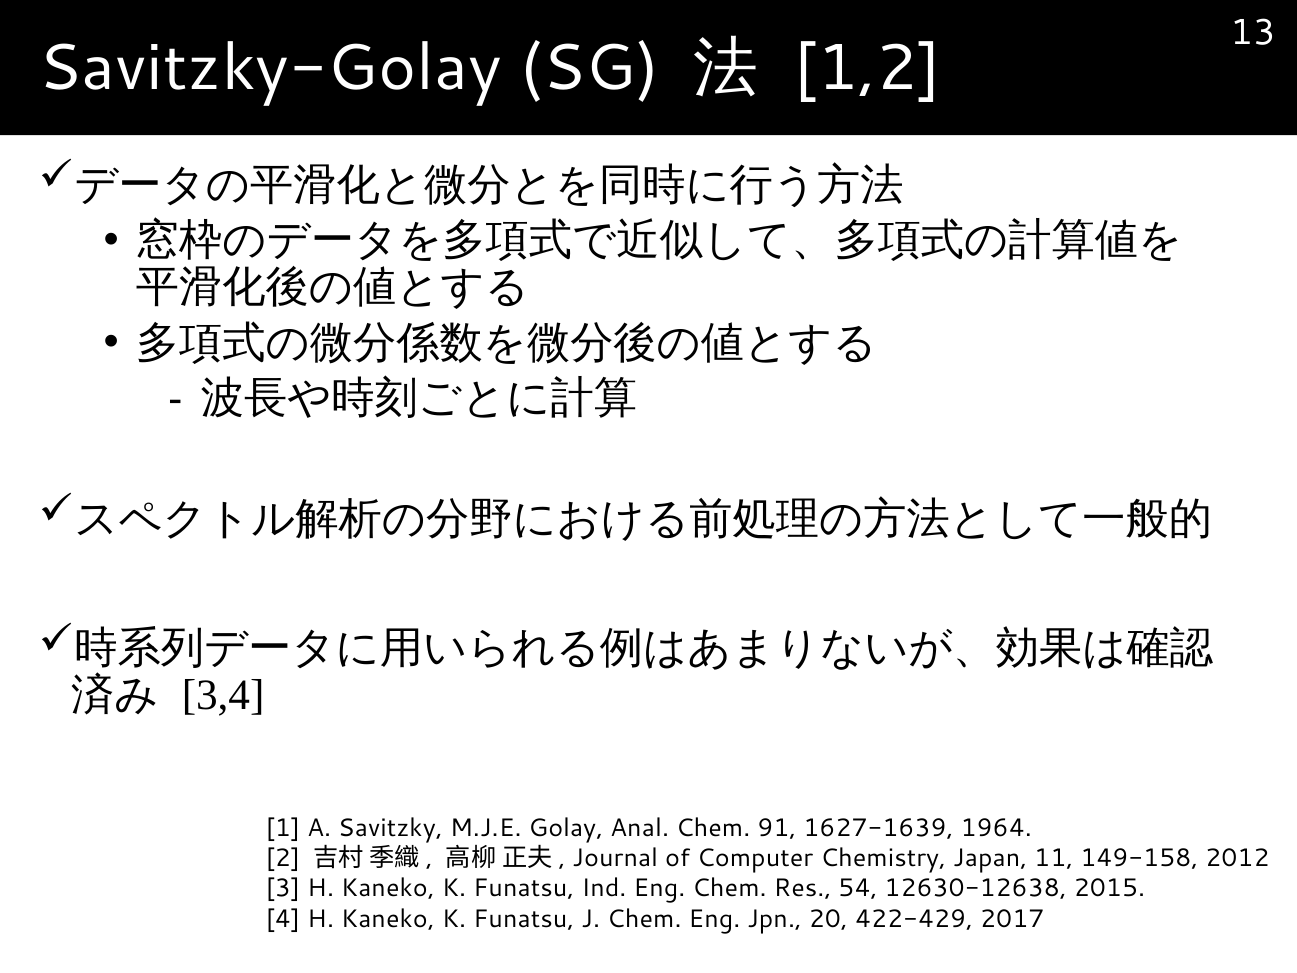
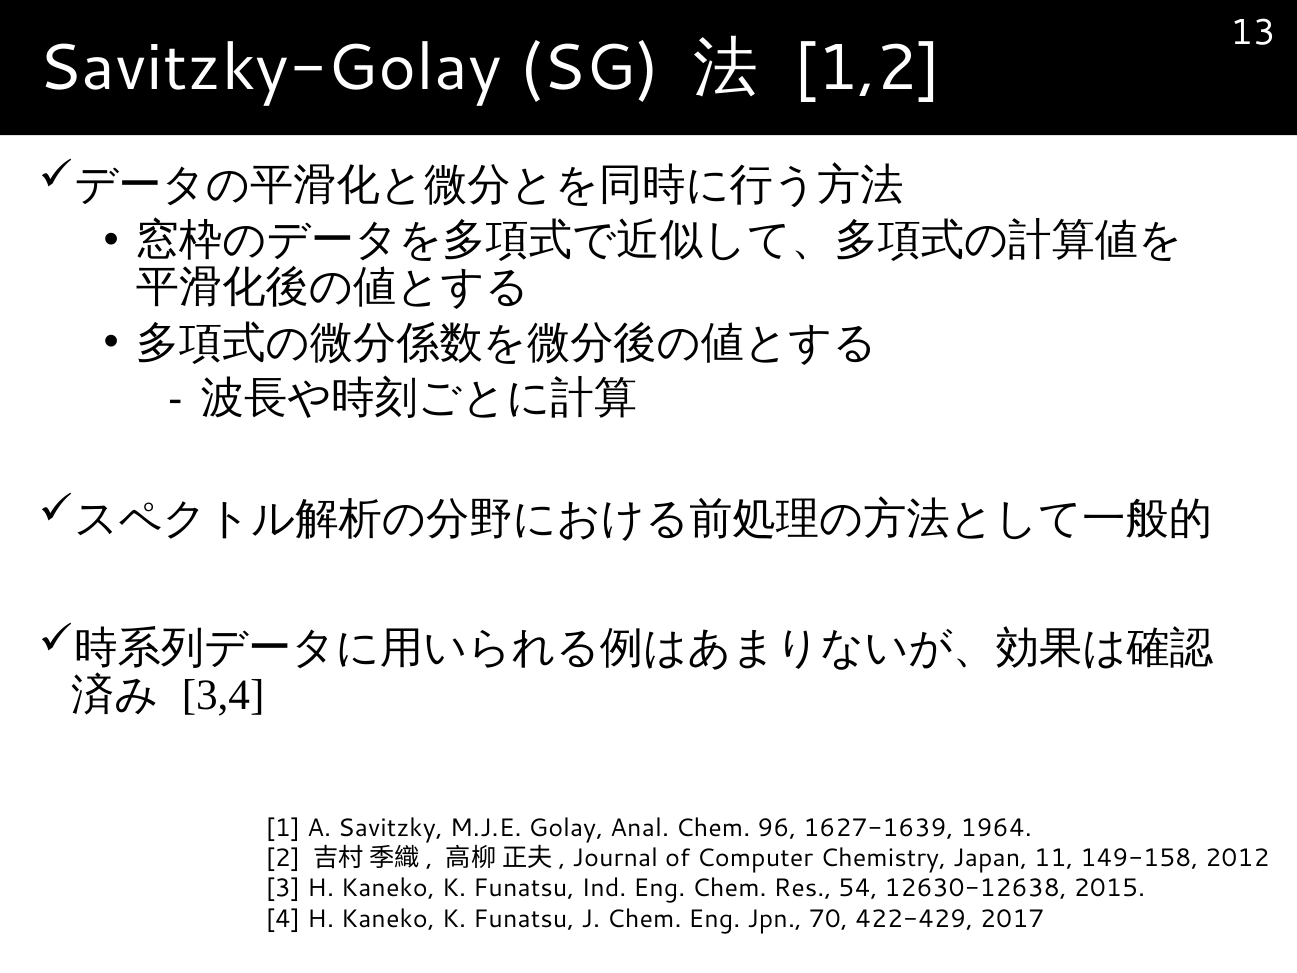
91: 91 -> 96
20: 20 -> 70
